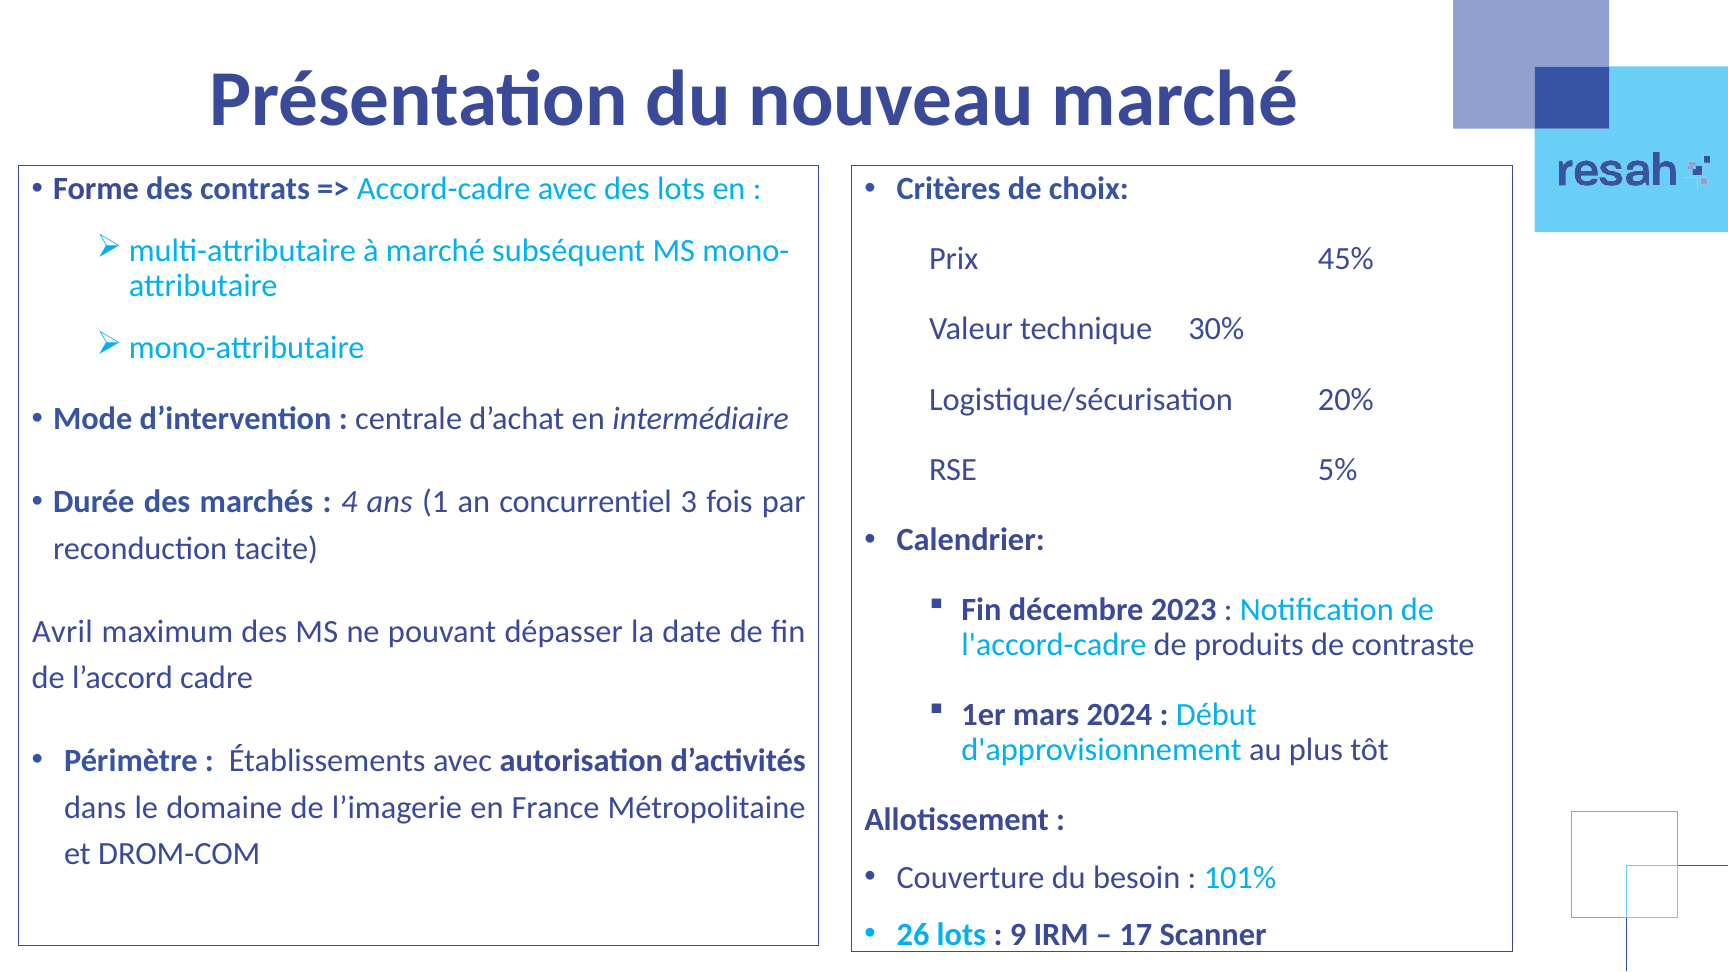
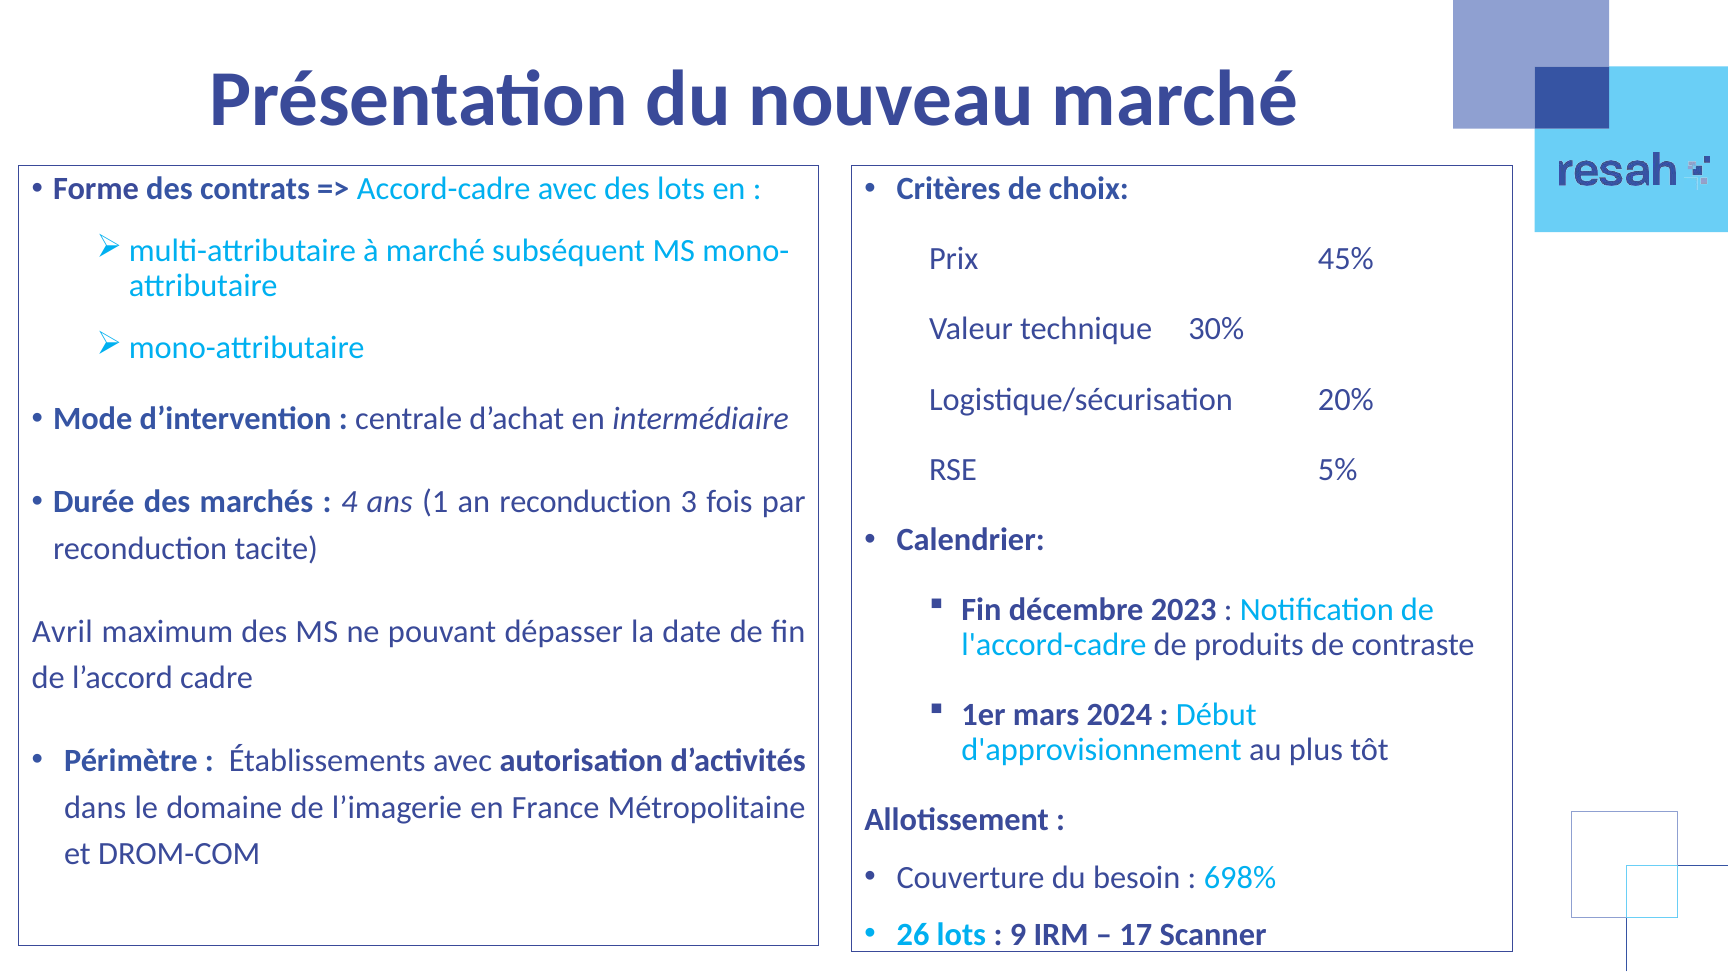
an concurrentiel: concurrentiel -> reconduction
101%: 101% -> 698%
